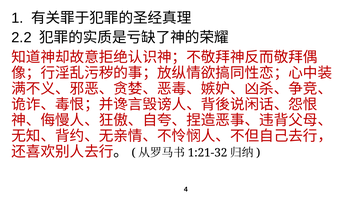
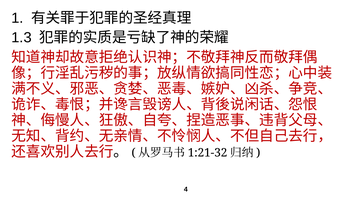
2.2: 2.2 -> 1.3
